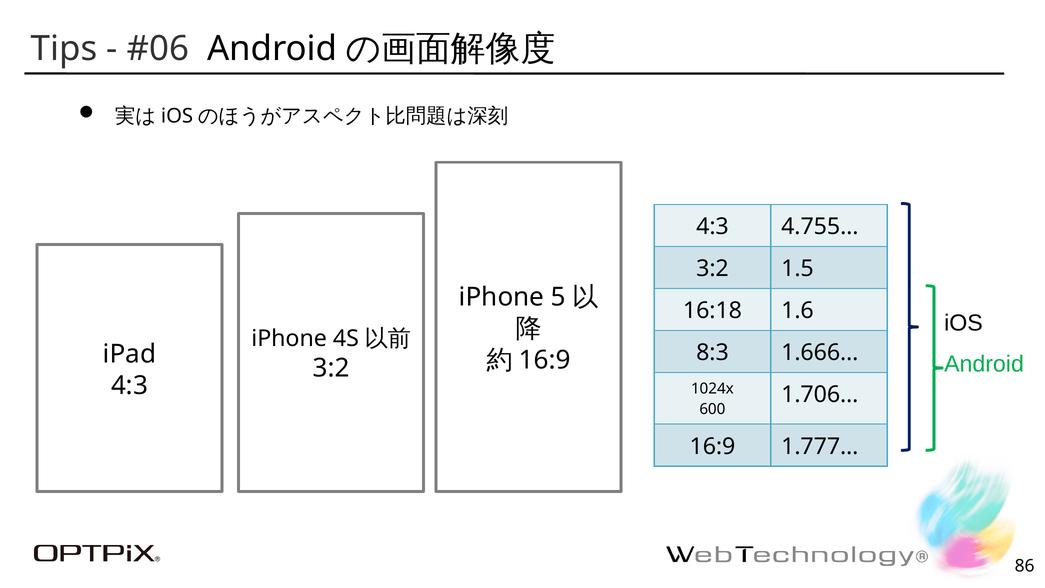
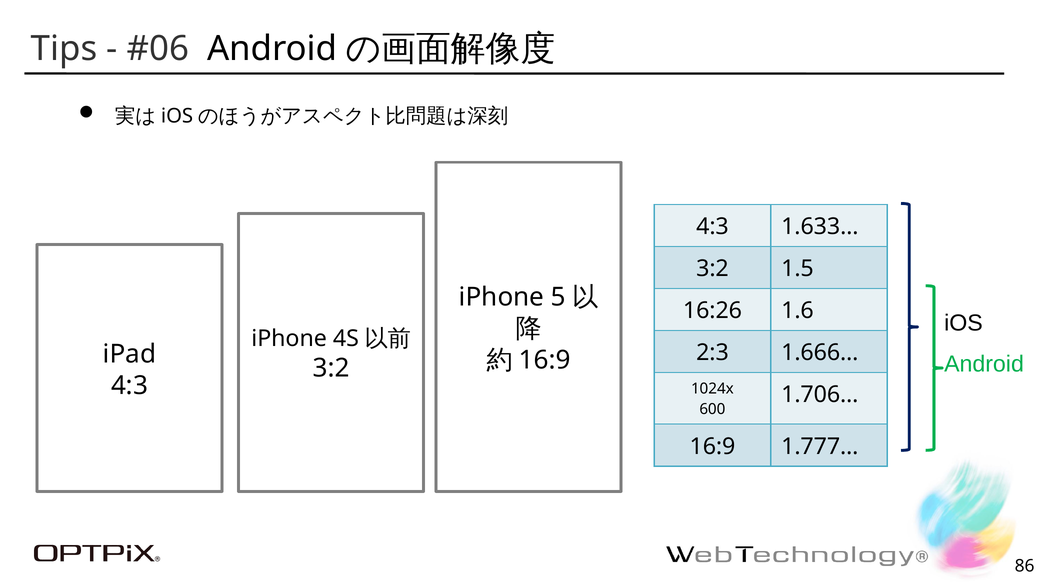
4.755…: 4.755… -> 1.633…
16:18: 16:18 -> 16:26
8:3: 8:3 -> 2:3
